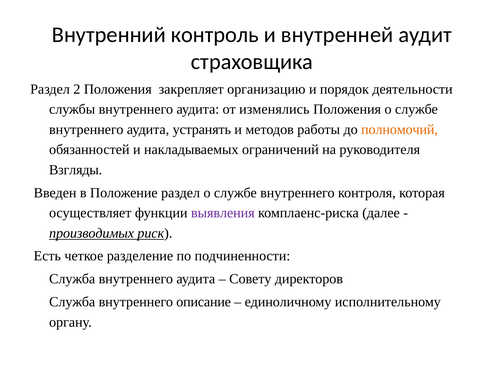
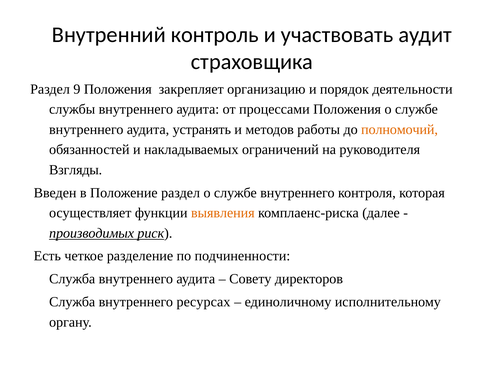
внутренней: внутренней -> участвовать
2: 2 -> 9
изменялись: изменялись -> процессами
выявления colour: purple -> orange
описание: описание -> ресурсах
